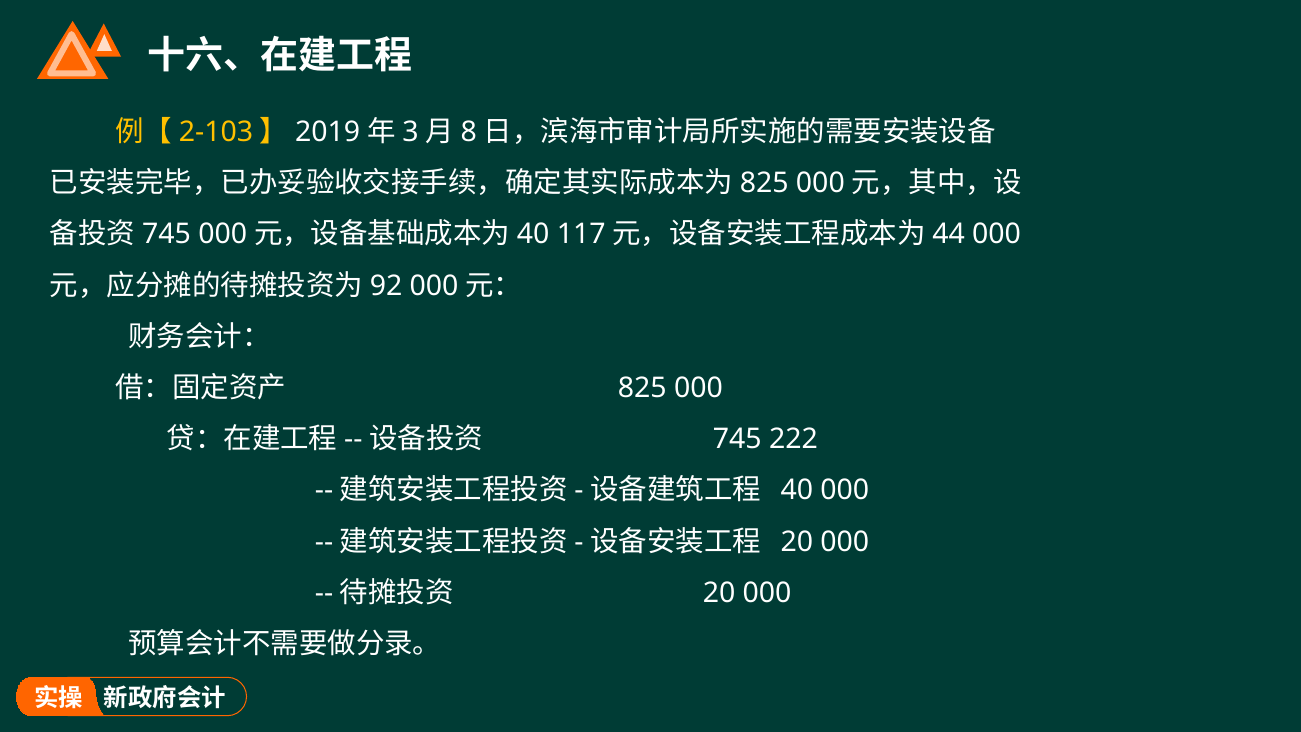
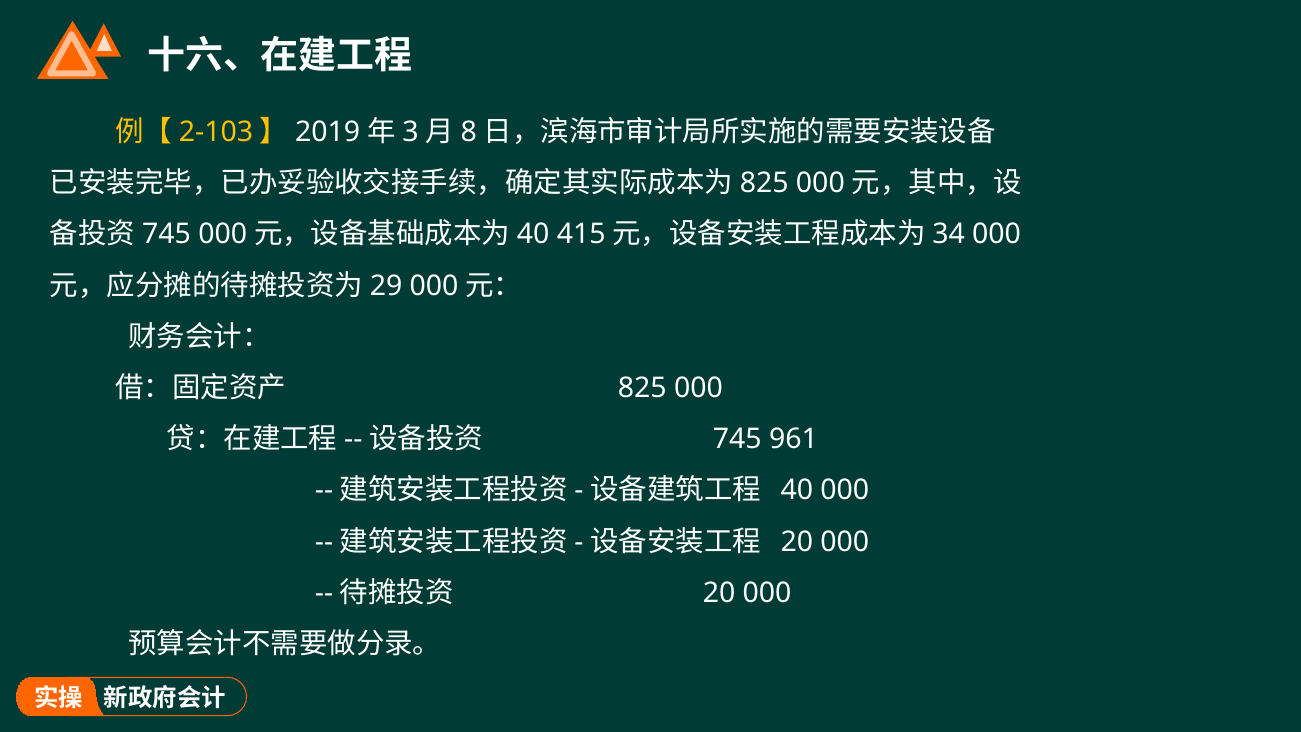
117: 117 -> 415
44: 44 -> 34
92: 92 -> 29
222: 222 -> 961
